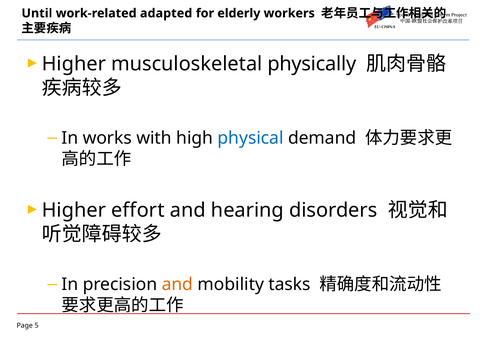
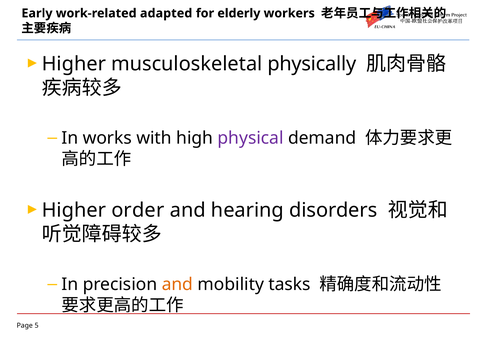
Until: Until -> Early
physical colour: blue -> purple
effort: effort -> order
